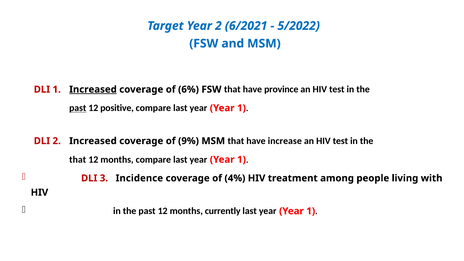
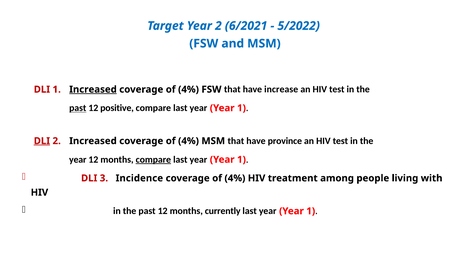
6% at (189, 89): 6% -> 4%
province: province -> increase
DLI at (42, 141) underline: none -> present
9% at (189, 141): 9% -> 4%
increase: increase -> province
that at (78, 160): that -> year
compare at (153, 160) underline: none -> present
